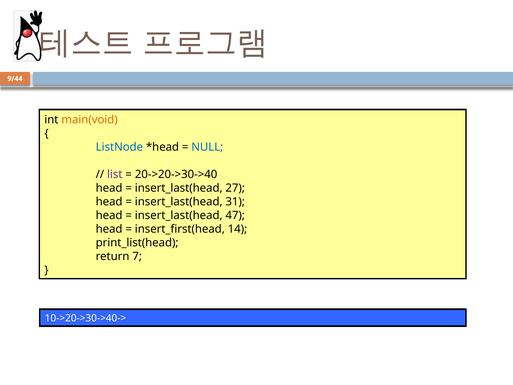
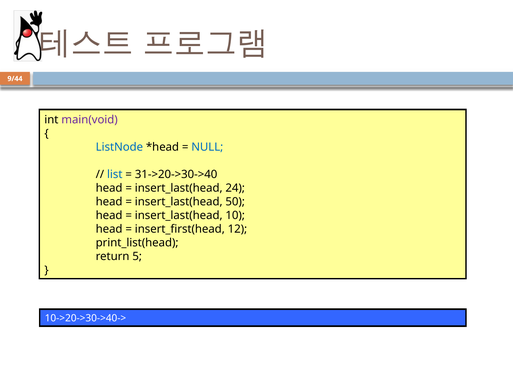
main(void colour: orange -> purple
list colour: purple -> blue
20->20->30->40: 20->20->30->40 -> 31->20->30->40
27: 27 -> 24
31: 31 -> 50
47: 47 -> 10
14: 14 -> 12
7: 7 -> 5
